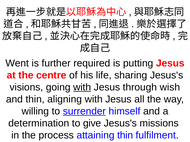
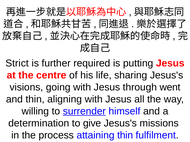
Went: Went -> Strict
with at (82, 87) underline: present -> none
wish: wish -> went
